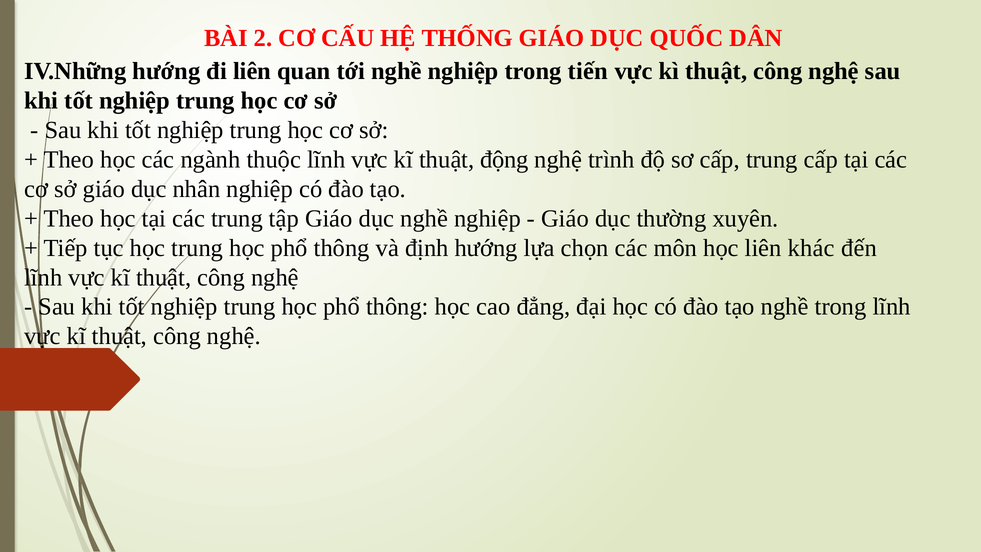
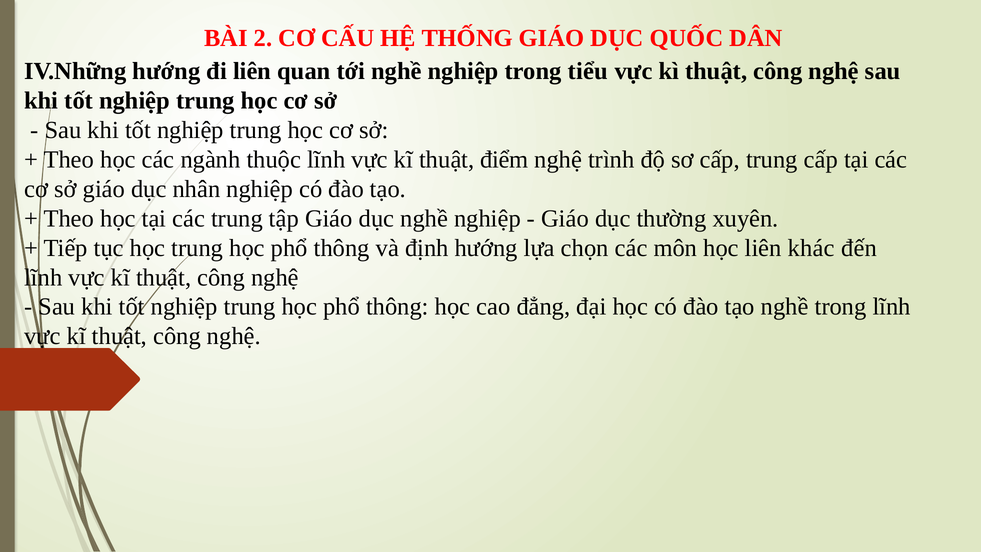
tiến: tiến -> tiểu
động: động -> điểm
